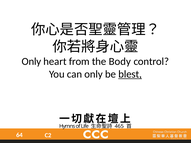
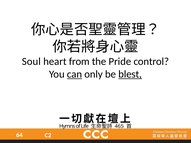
Only at (31, 62): Only -> Soul
Body: Body -> Pride
can underline: none -> present
